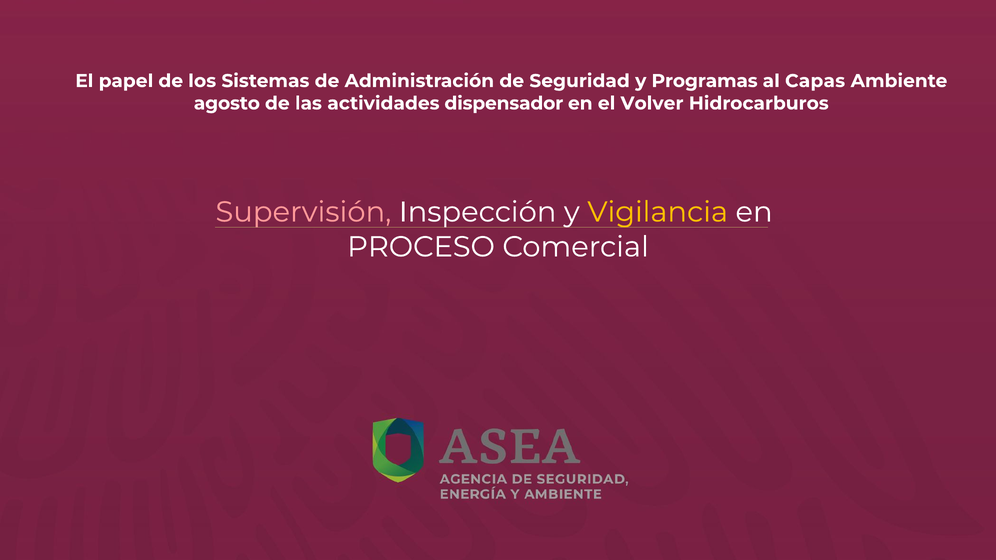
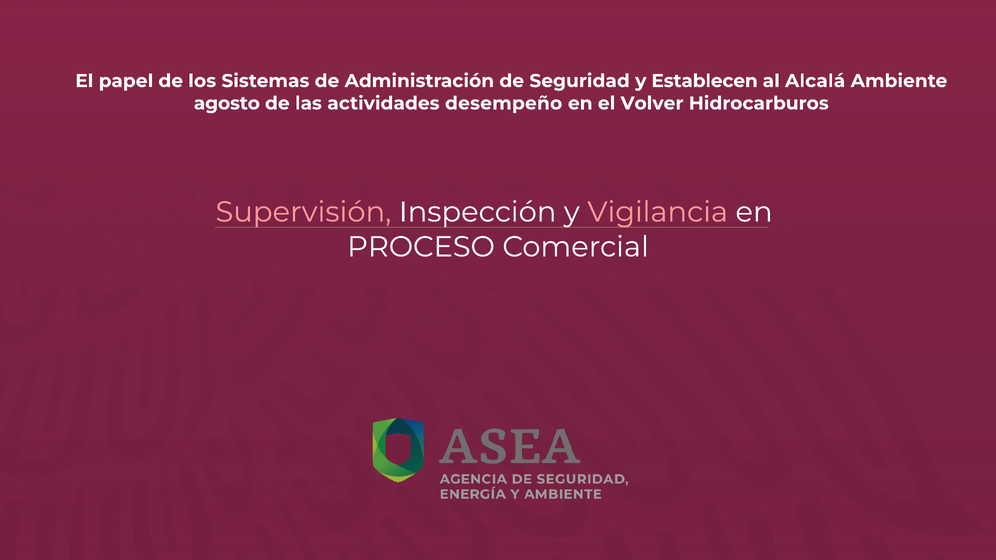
Programas: Programas -> Establecen
Capas: Capas -> Alcalá
dispensador: dispensador -> desempeño
Vigilancia colour: yellow -> pink
